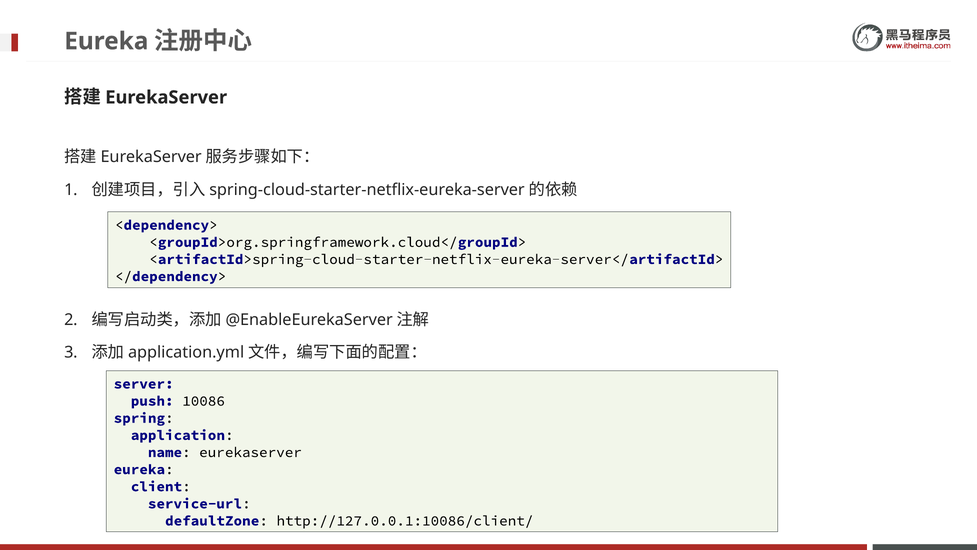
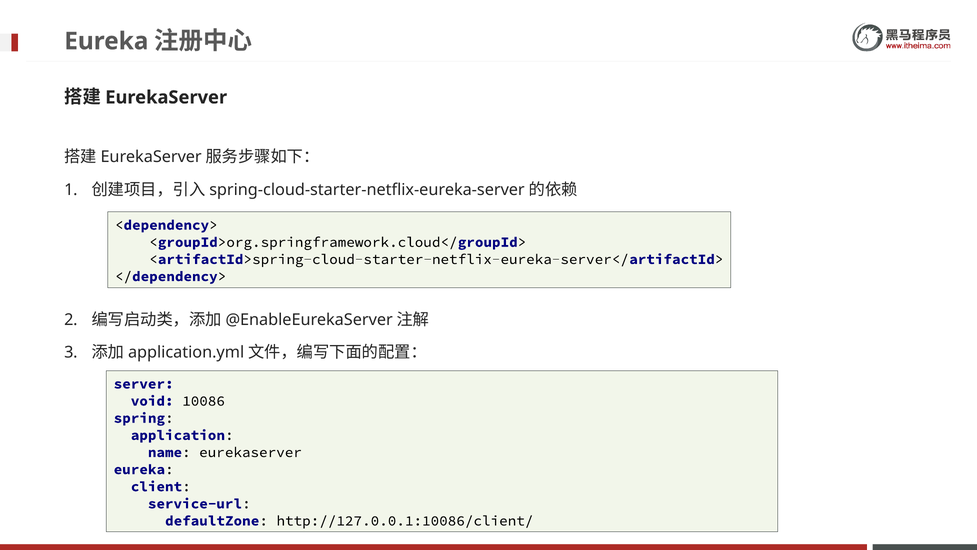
push: push -> void
